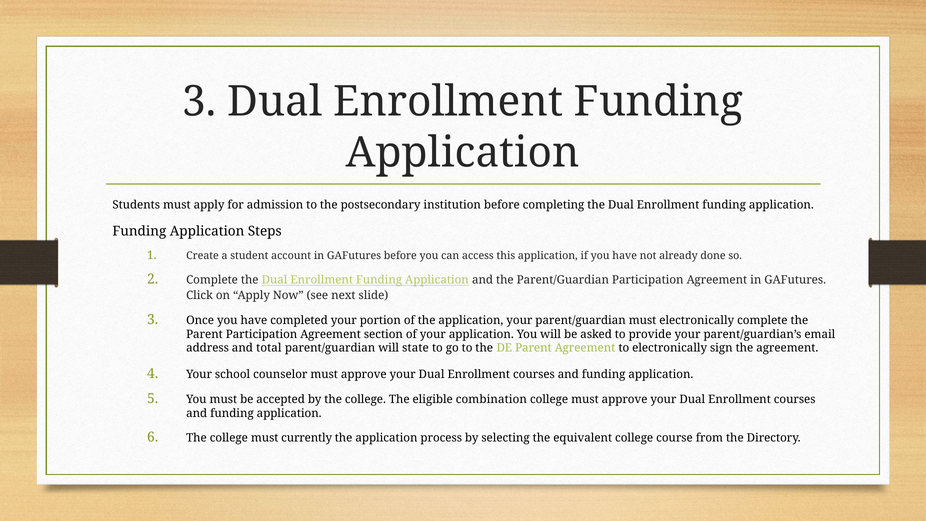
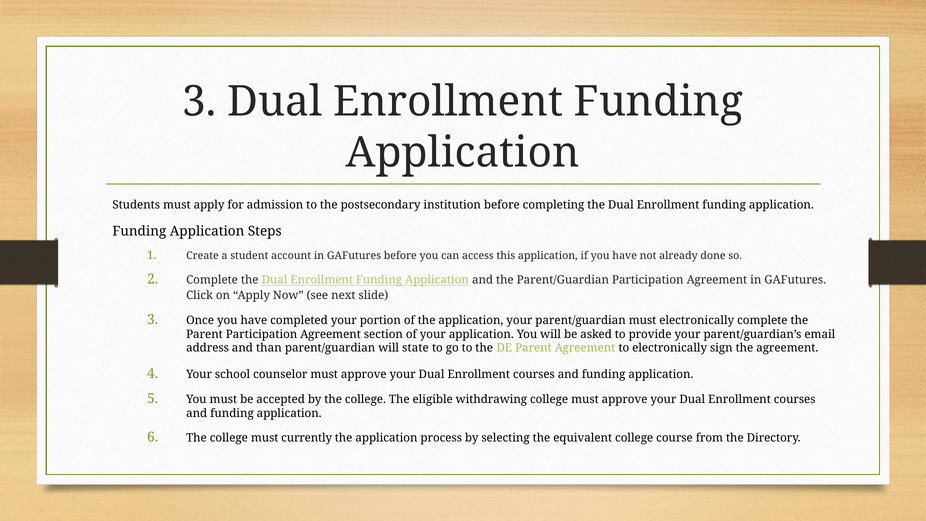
total: total -> than
combination: combination -> withdrawing
